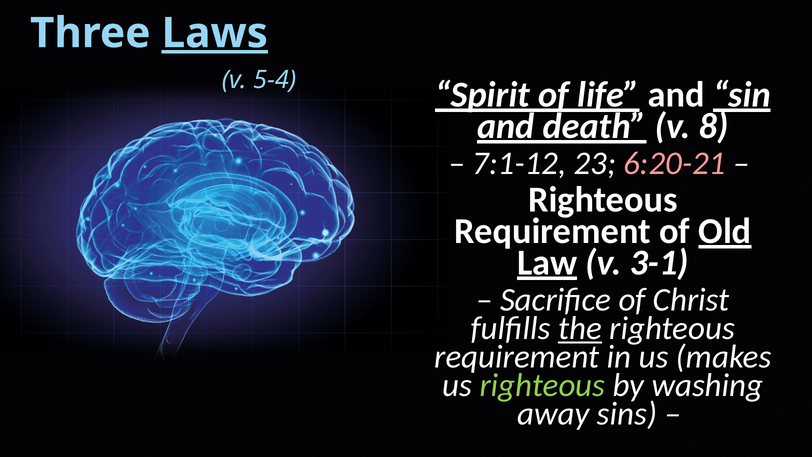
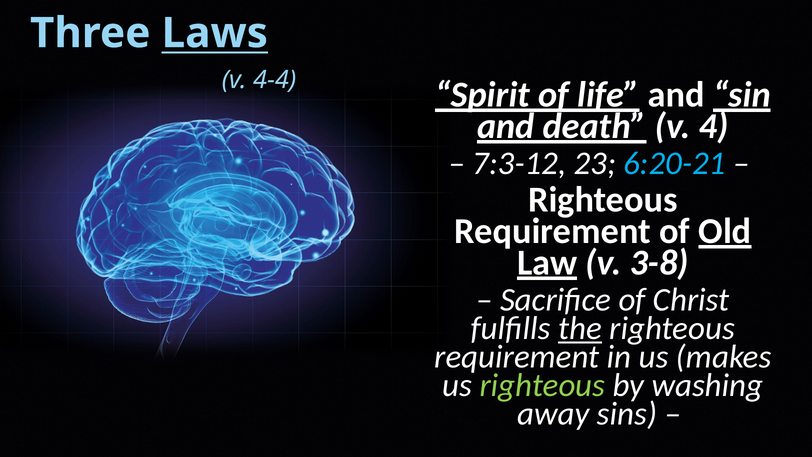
Laws underline: present -> none
5-4: 5-4 -> 4-4
8: 8 -> 4
7:1-12: 7:1-12 -> 7:3-12
6:20-21 colour: pink -> light blue
3-1: 3-1 -> 3-8
